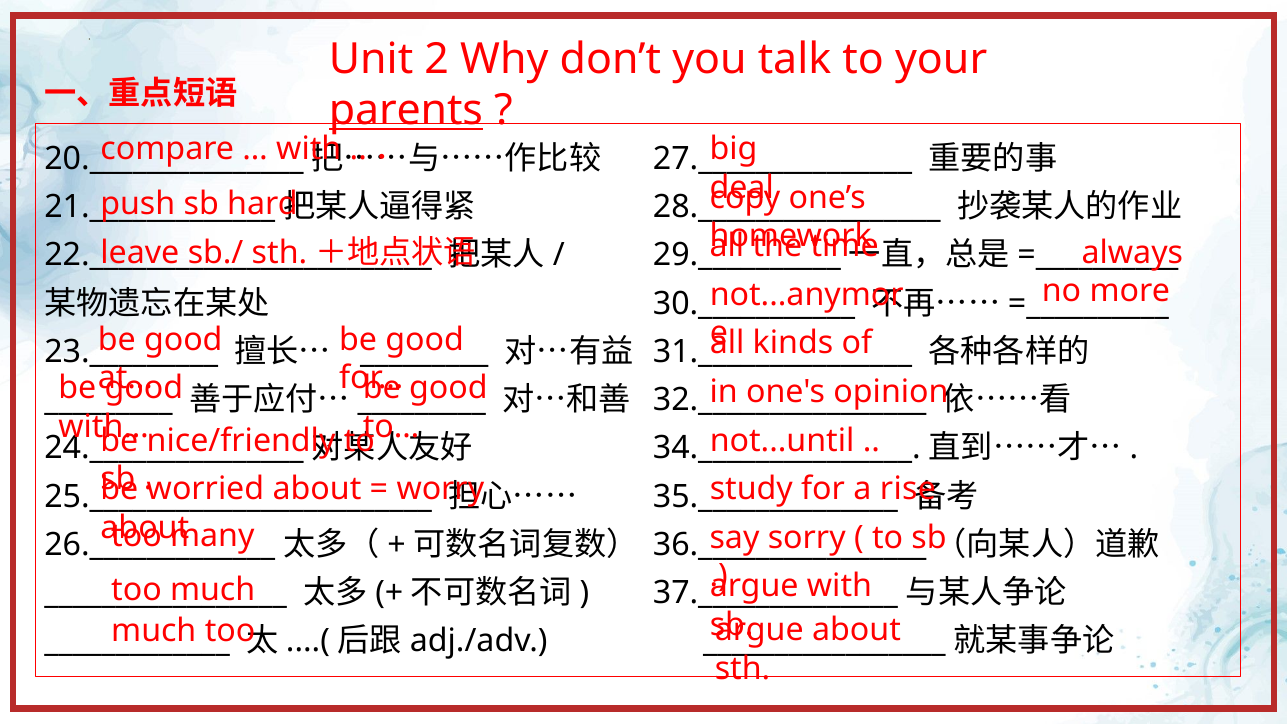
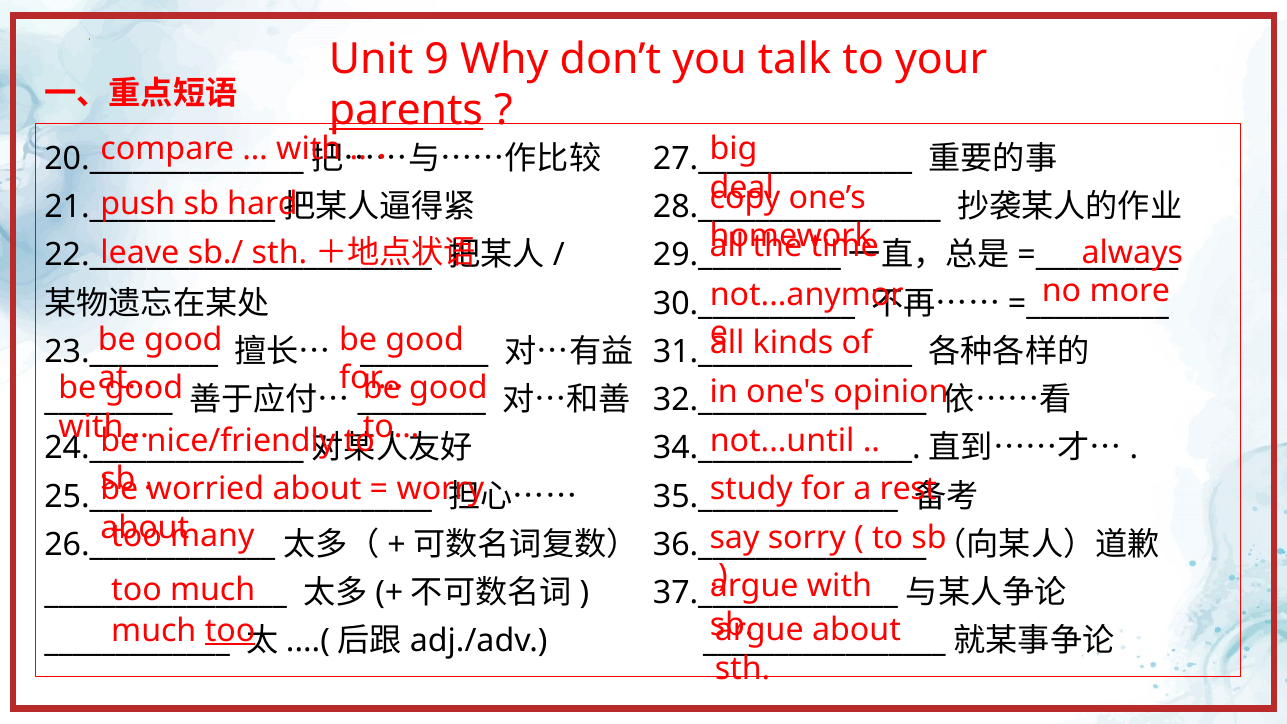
2: 2 -> 9
rise: rise -> rest
too at (230, 630) underline: none -> present
